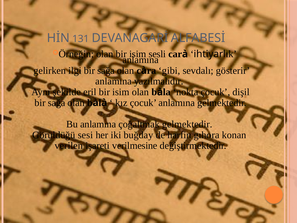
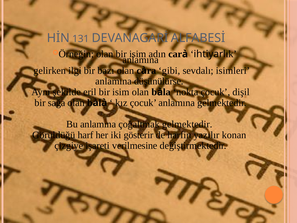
sesli: sesli -> adın
sağa at (106, 70): sağa -> bazı
gösterir: gösterir -> isimleri
yazılmalıdır: yazılmalıdır -> düşünülürse
sesi: sesi -> harf
buğday: buğday -> gösterir
gıhora: gıhora -> yazılır
verilen: verilen -> çizgiye
